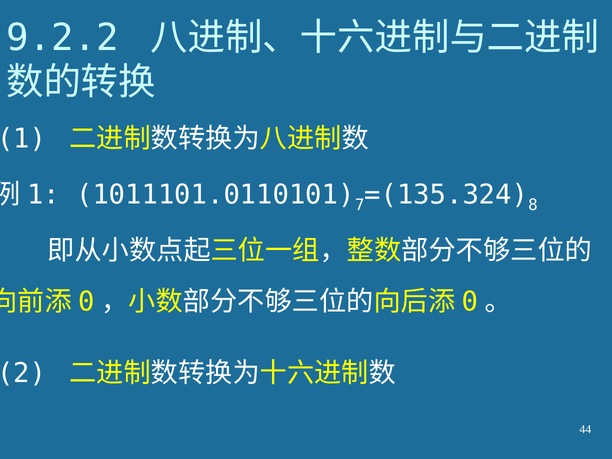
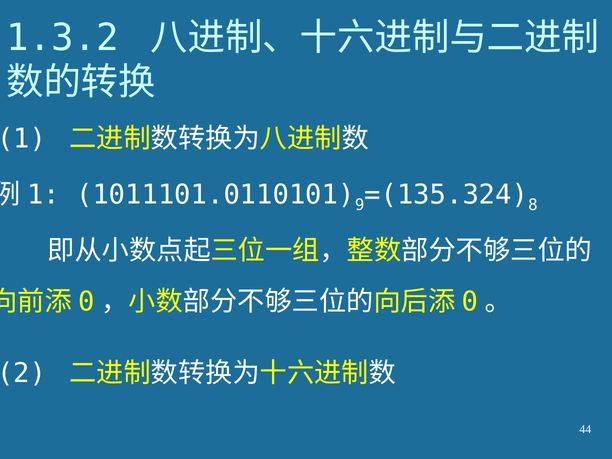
9.2.2: 9.2.2 -> 1.3.2
7: 7 -> 9
